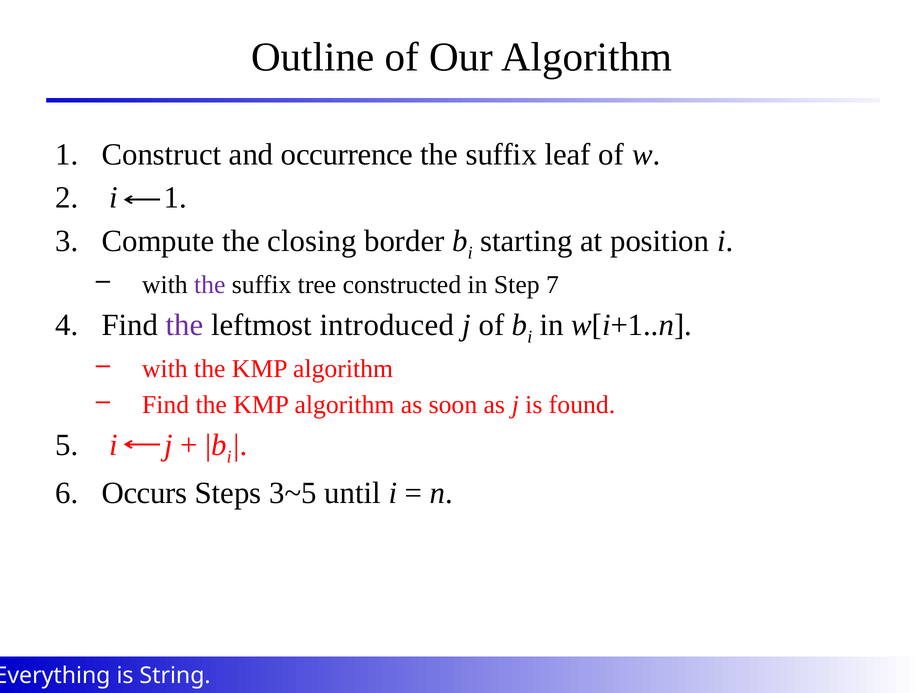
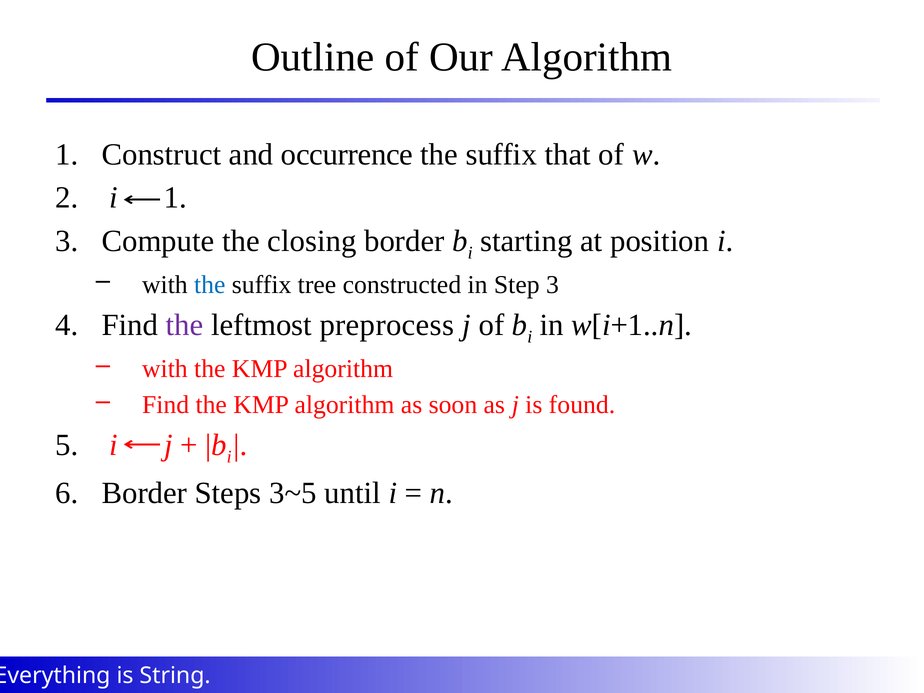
leaf: leaf -> that
the at (210, 285) colour: purple -> blue
Step 7: 7 -> 3
introduced: introduced -> preprocess
Occurs at (144, 493): Occurs -> Border
